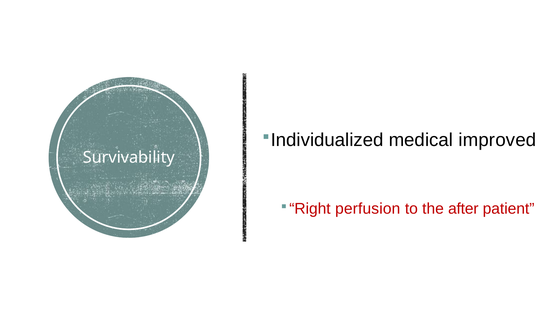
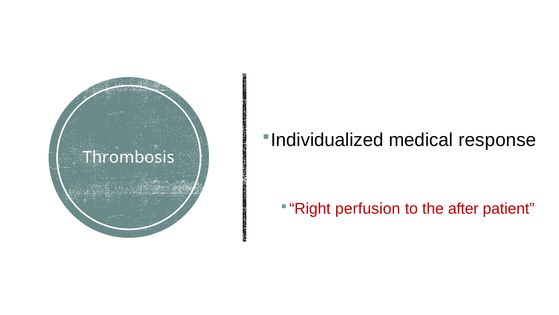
improved: improved -> response
Survivability: Survivability -> Thrombosis
